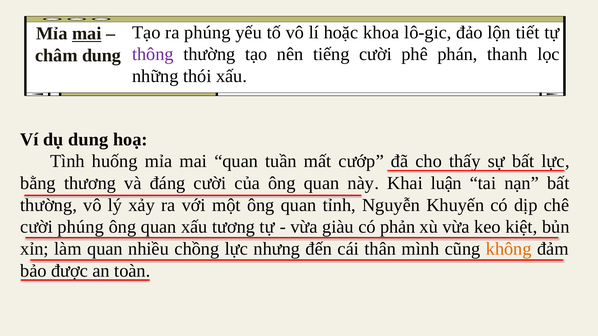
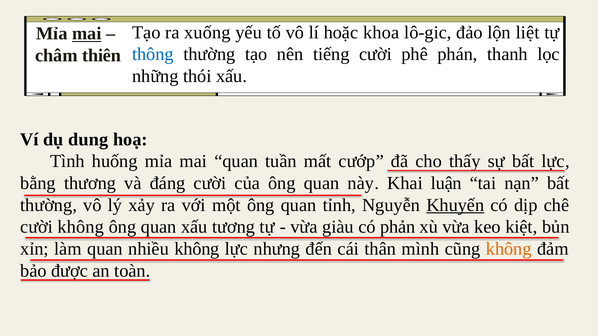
ra phúng: phúng -> xuống
tiết: tiết -> liệt
thông colour: purple -> blue
châm dung: dung -> thiên
Khuyến underline: none -> present
cười phúng: phúng -> không
nhiều chồng: chồng -> không
